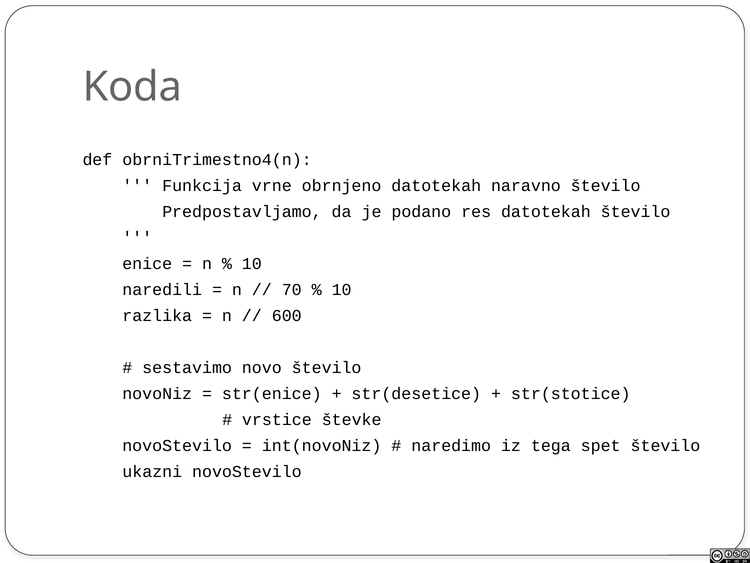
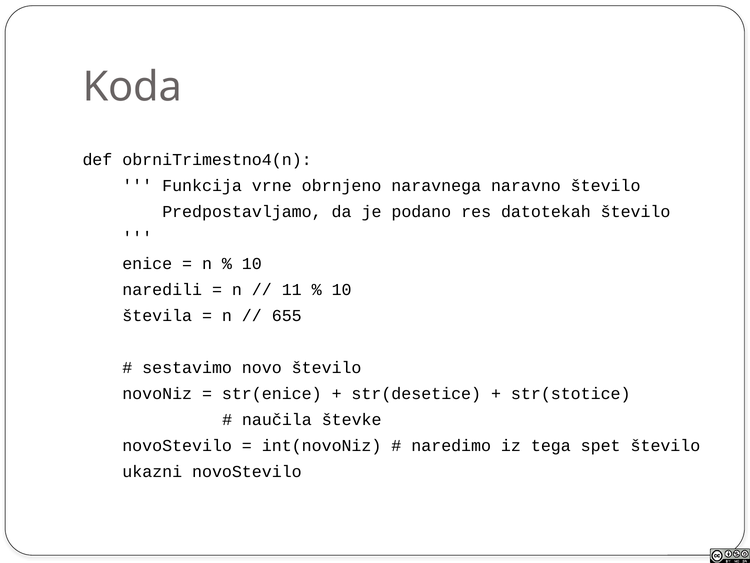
obrnjeno datotekah: datotekah -> naravnega
70: 70 -> 11
razlika: razlika -> števila
600: 600 -> 655
vrstice: vrstice -> naučila
